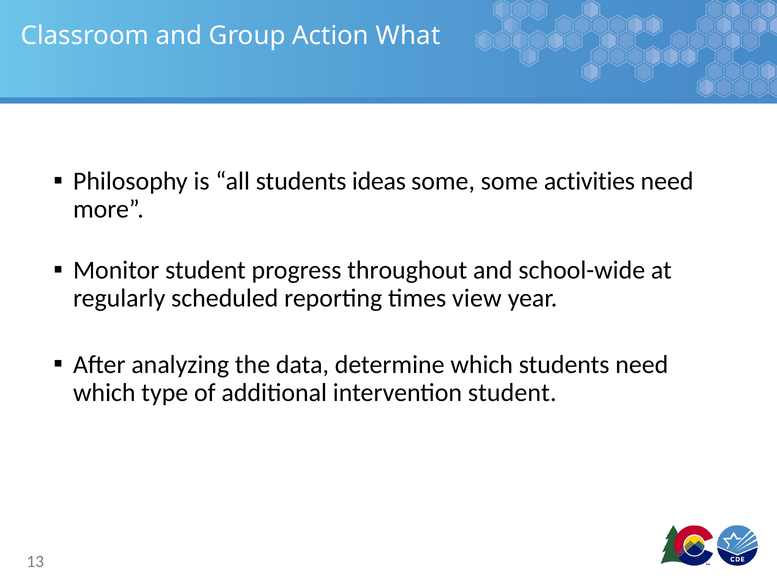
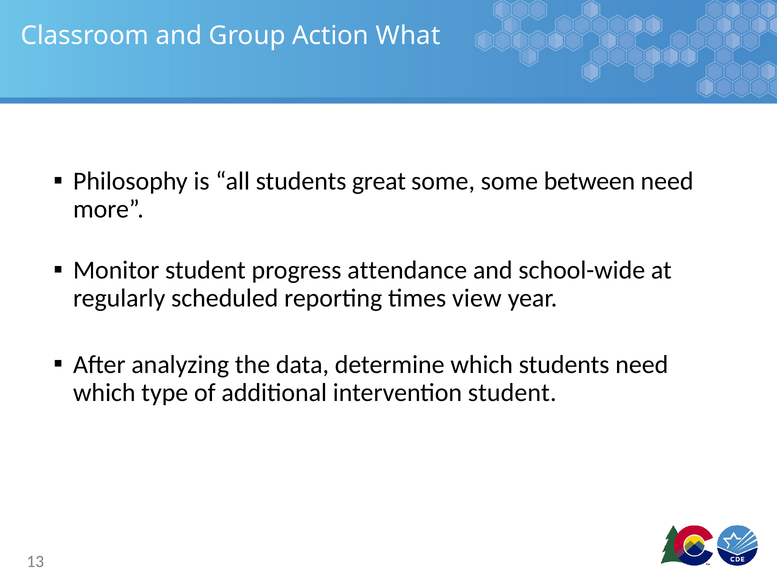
ideas: ideas -> great
activities: activities -> between
throughout: throughout -> attendance
